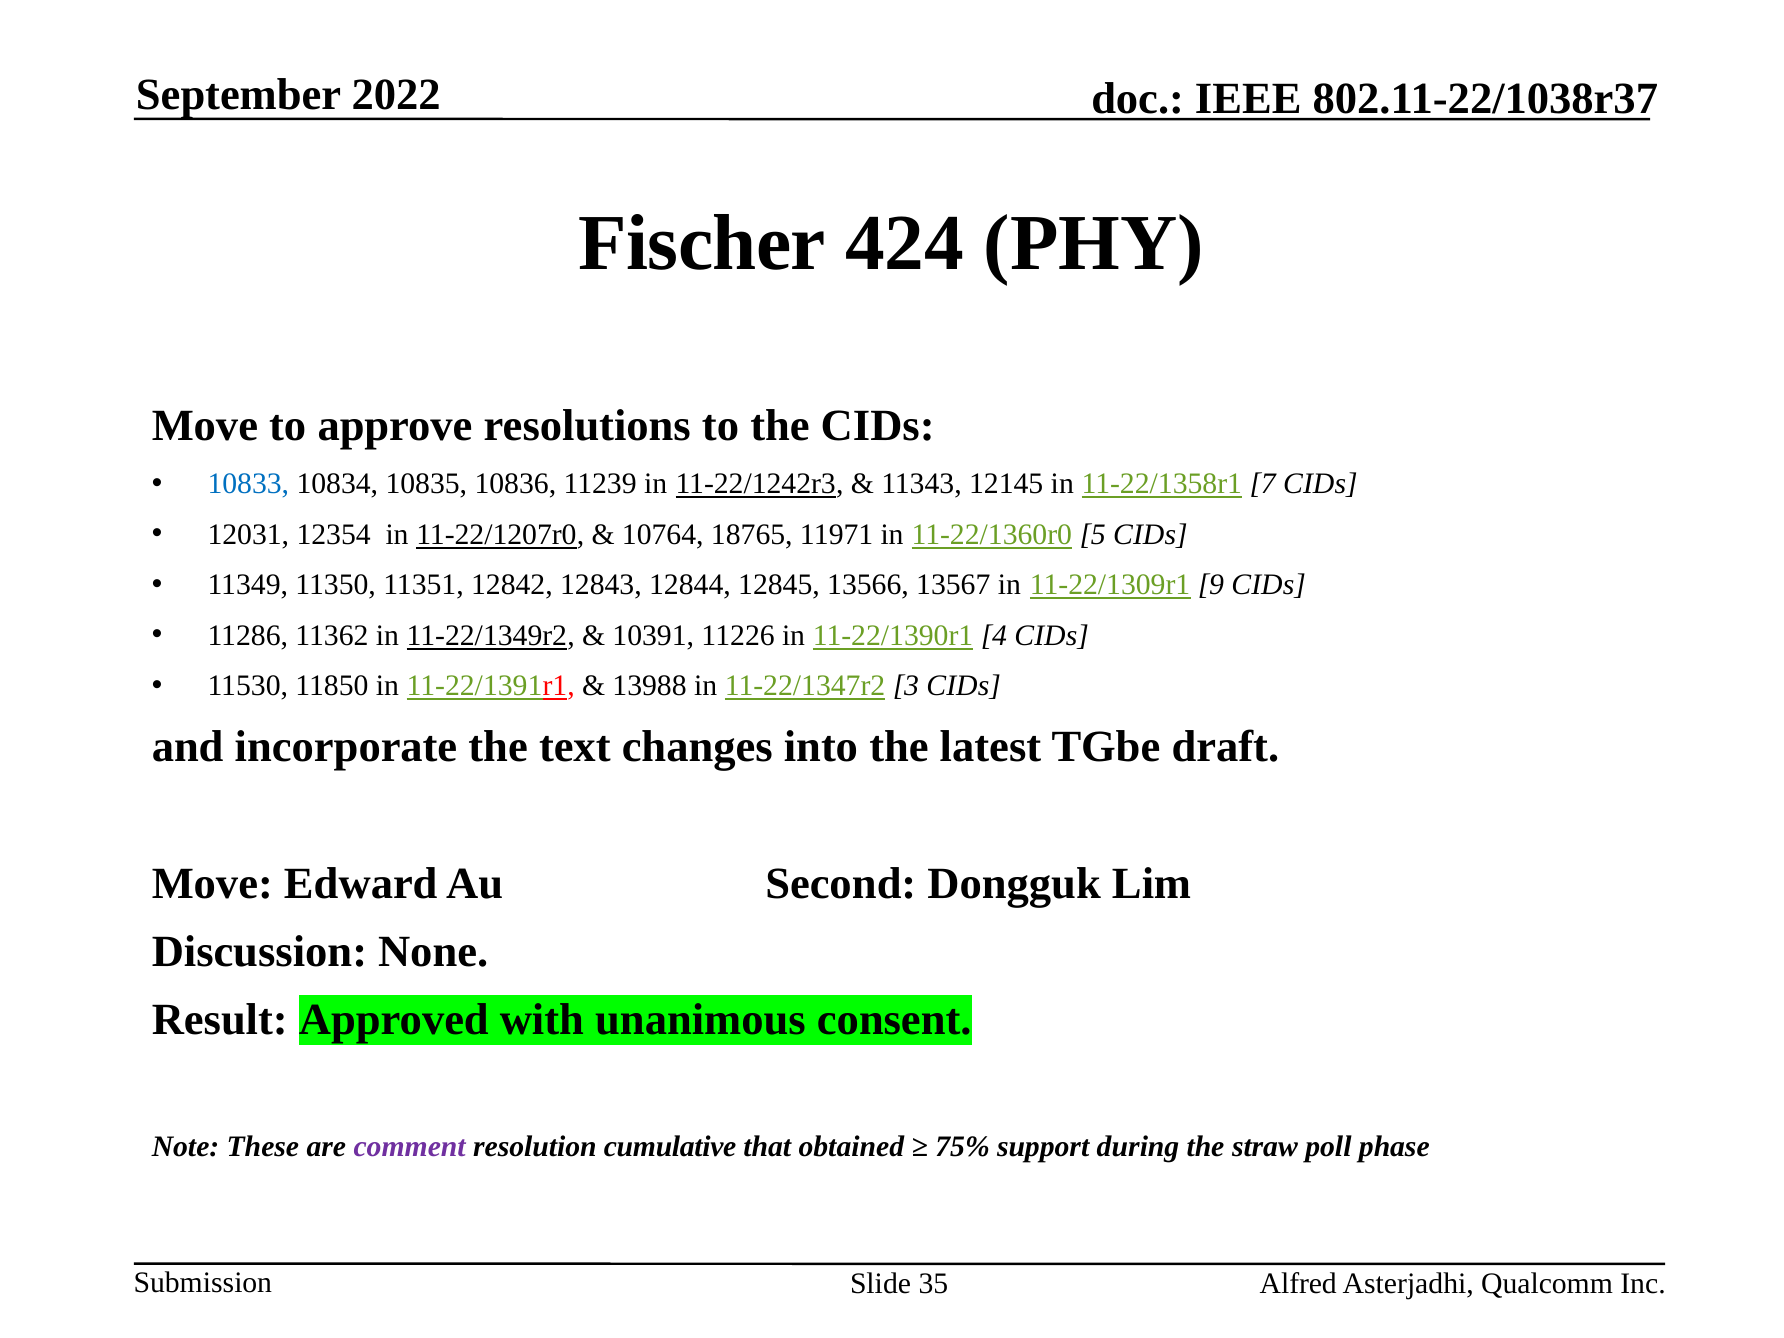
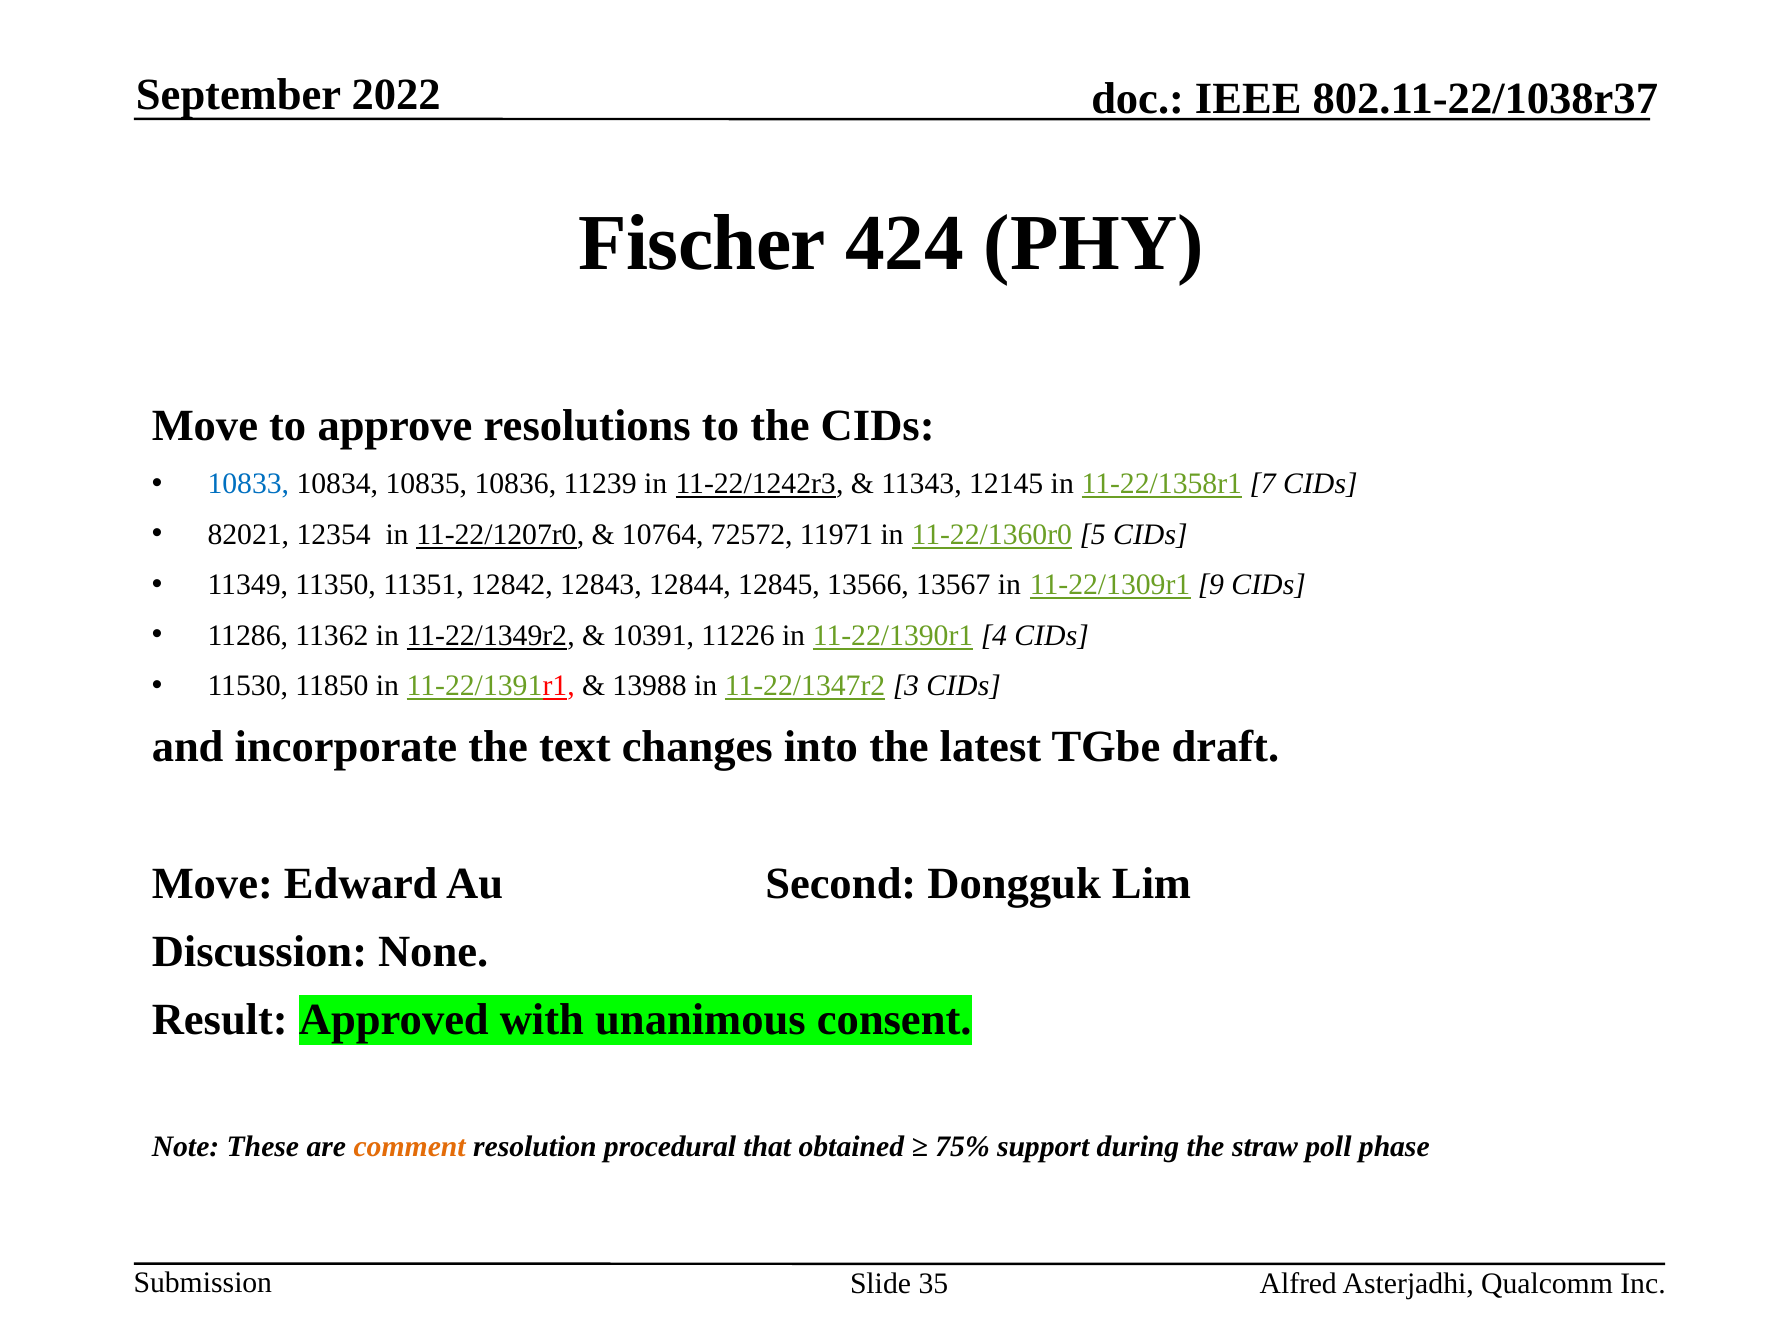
12031: 12031 -> 82021
18765: 18765 -> 72572
comment colour: purple -> orange
cumulative: cumulative -> procedural
